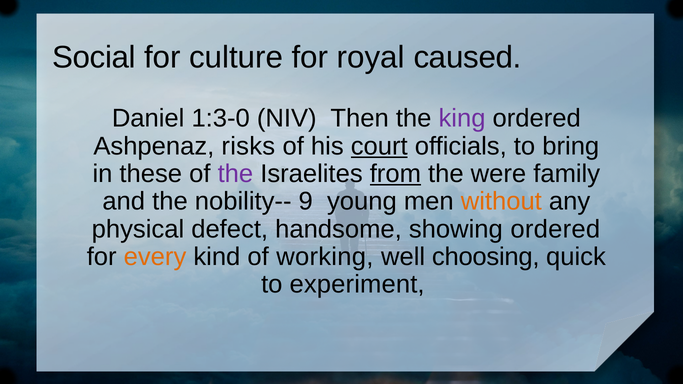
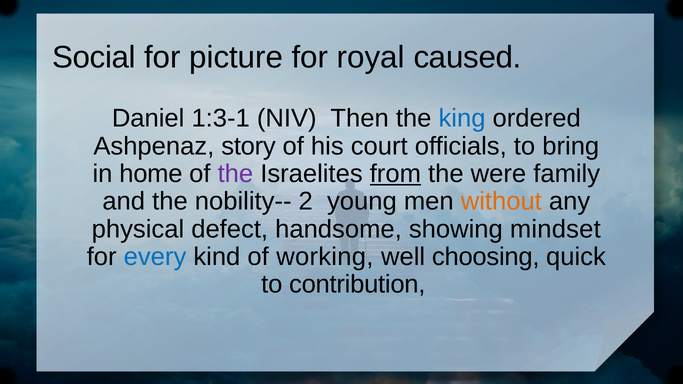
culture: culture -> picture
1:3-0: 1:3-0 -> 1:3-1
king colour: purple -> blue
risks: risks -> story
court underline: present -> none
these: these -> home
9: 9 -> 2
showing ordered: ordered -> mindset
every colour: orange -> blue
experiment: experiment -> contribution
